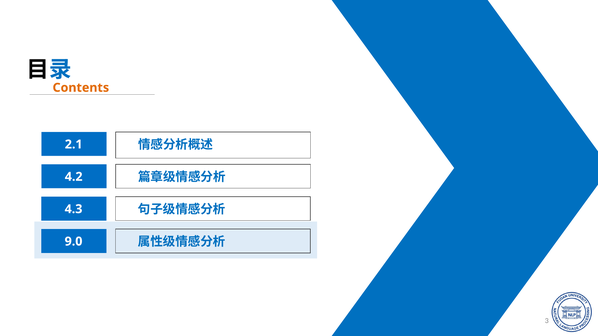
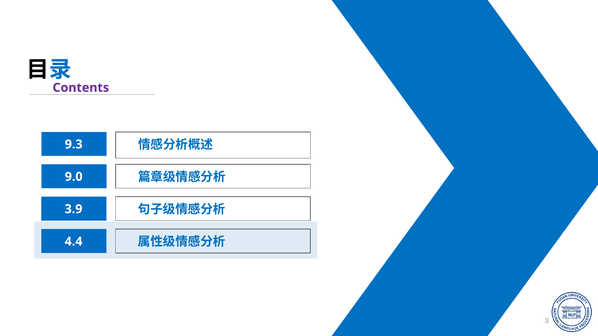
Contents colour: orange -> purple
2.1: 2.1 -> 9.3
4.2: 4.2 -> 9.0
4.3: 4.3 -> 3.9
9.0: 9.0 -> 4.4
